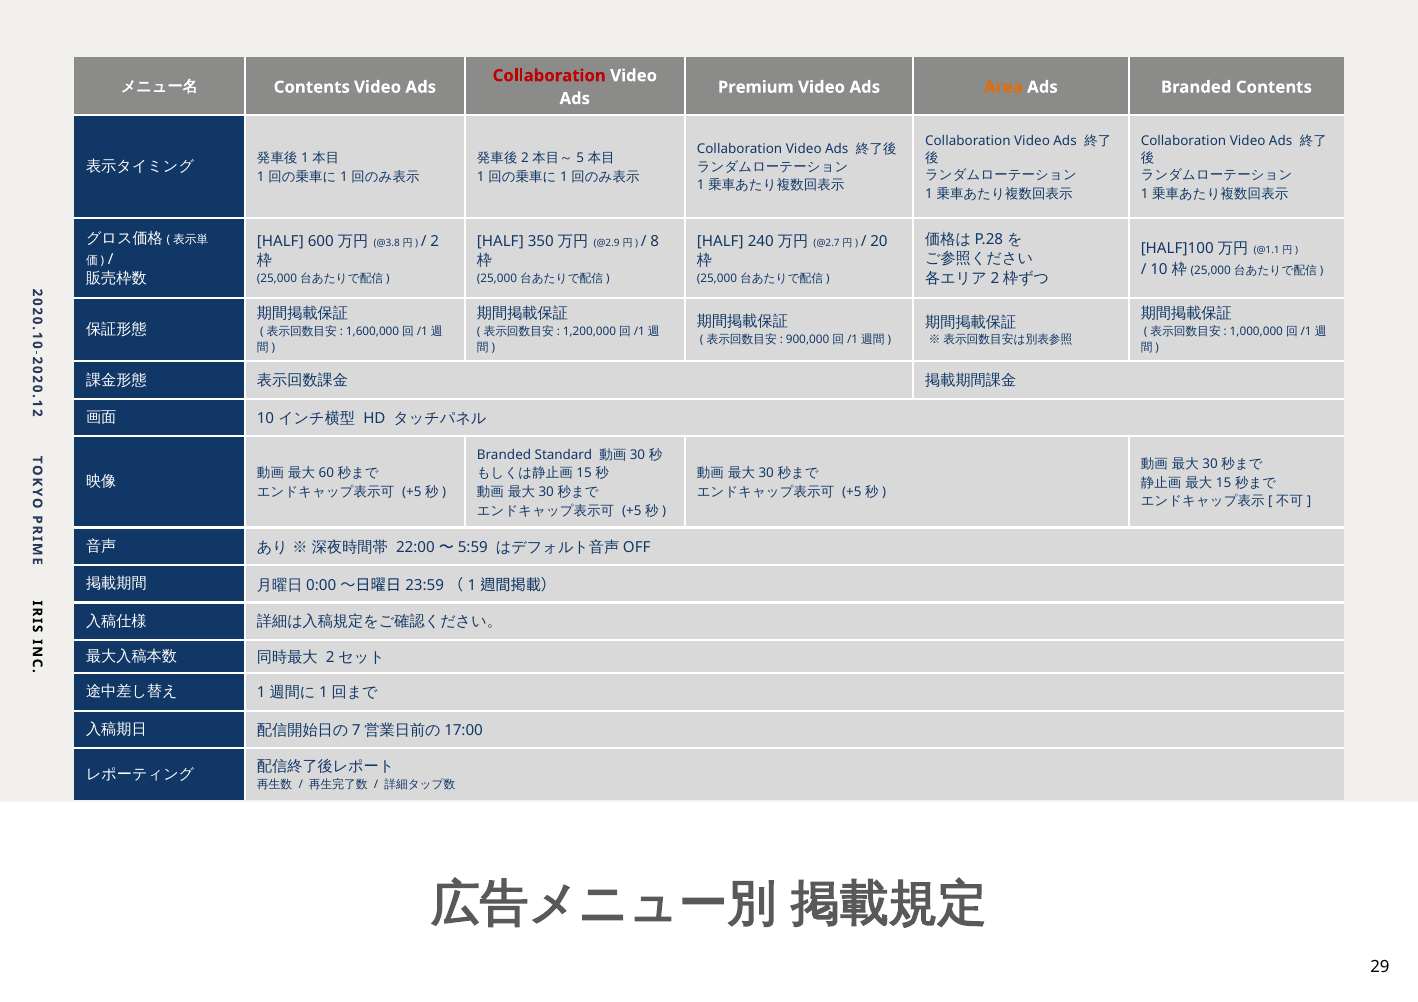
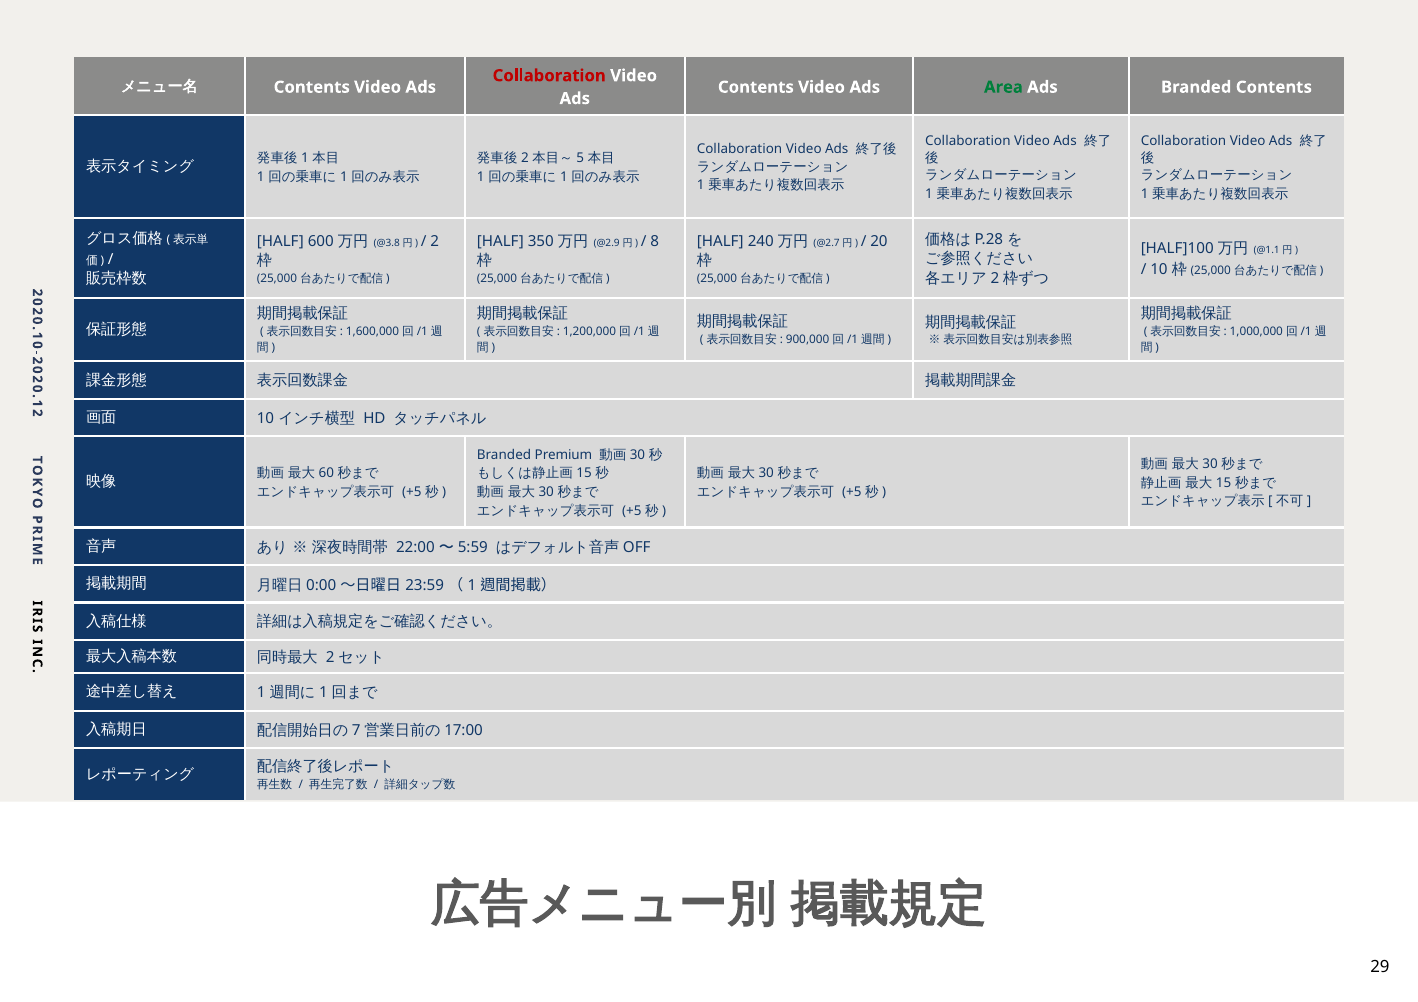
Premium at (756, 87): Premium -> Contents
Area colour: orange -> green
Standard: Standard -> Premium
